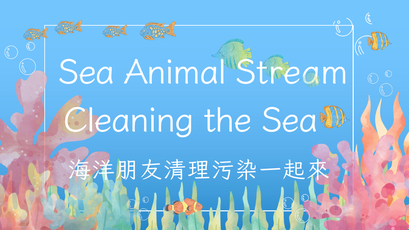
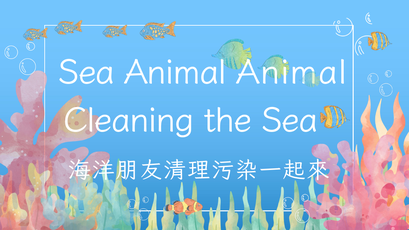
Animal Stream: Stream -> Animal
